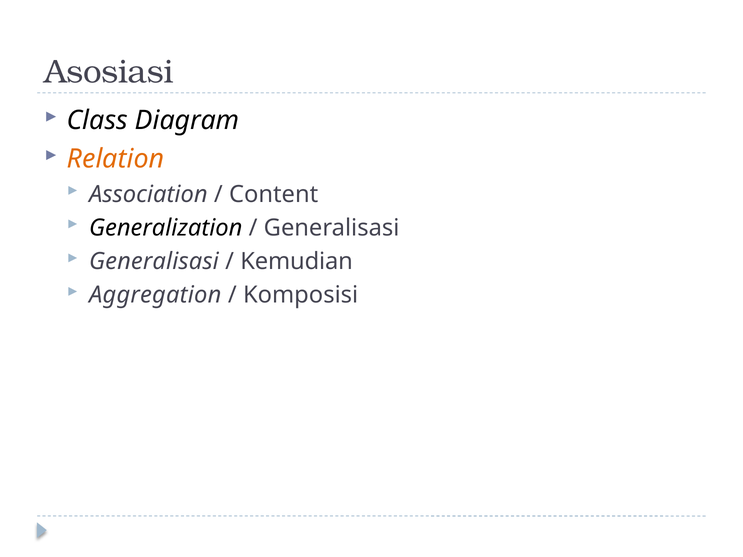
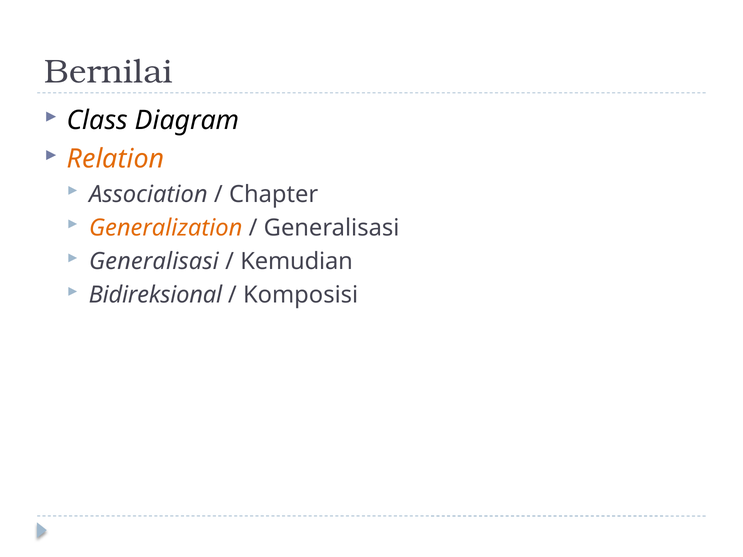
Asosiasi: Asosiasi -> Bernilai
Content: Content -> Chapter
Generalization colour: black -> orange
Aggregation: Aggregation -> Bidireksional
